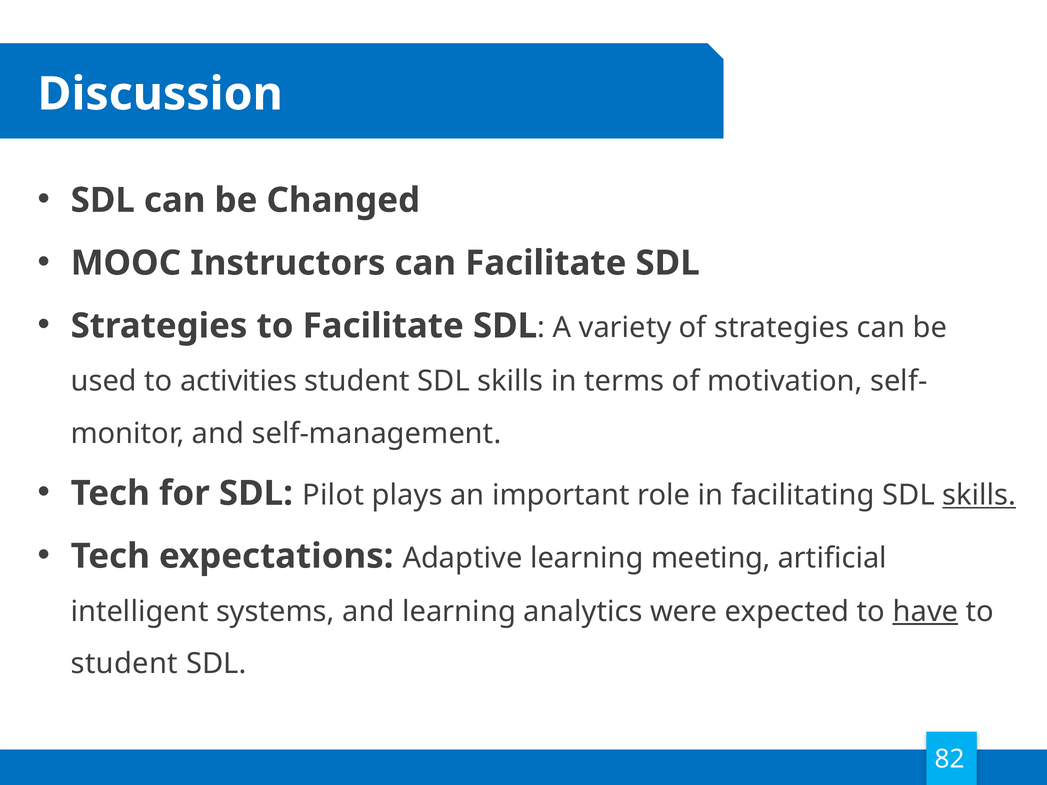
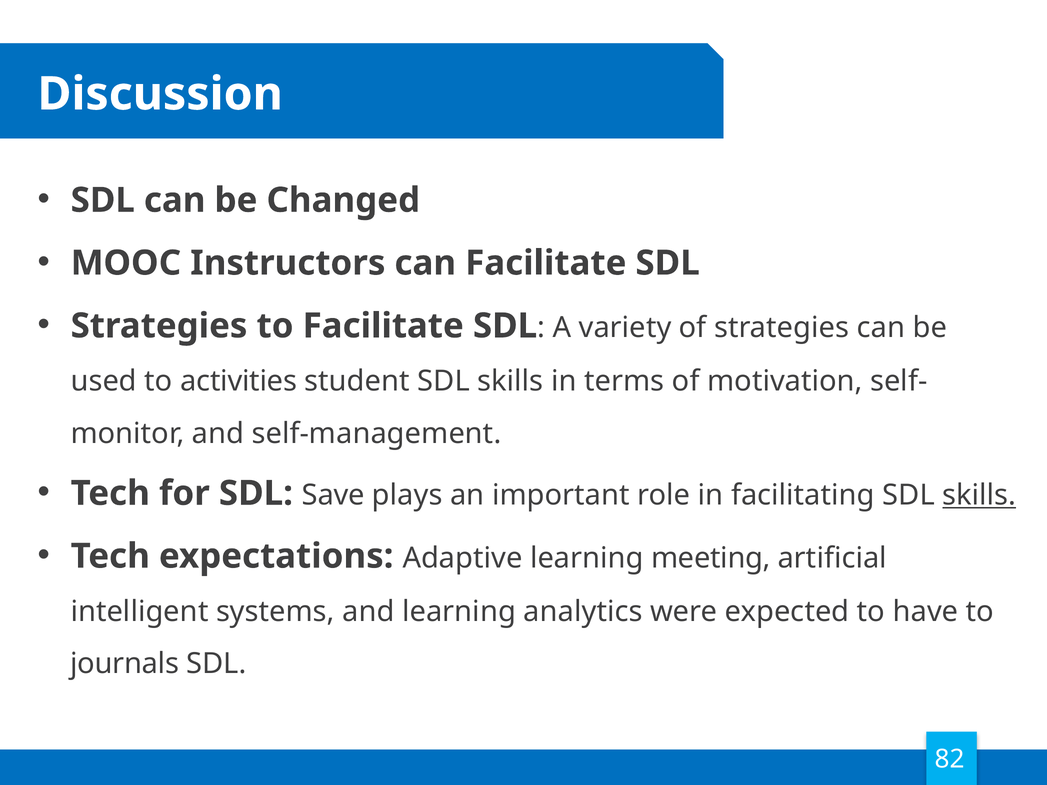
Pilot: Pilot -> Save
have underline: present -> none
student at (124, 664): student -> journals
